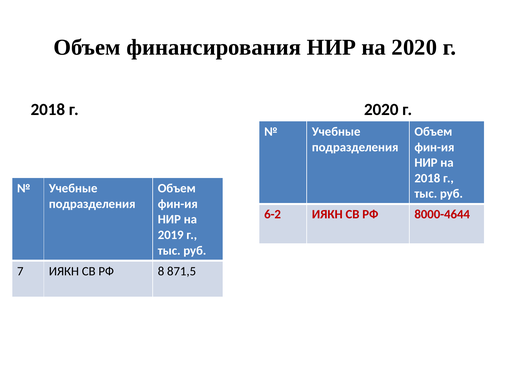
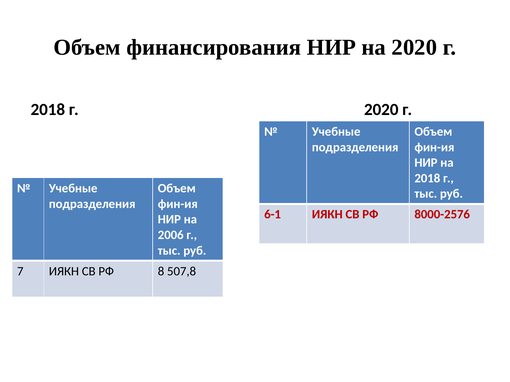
6-2: 6-2 -> 6-1
8000-4644: 8000-4644 -> 8000-2576
2019: 2019 -> 2006
871,5: 871,5 -> 507,8
